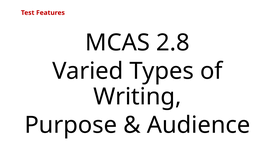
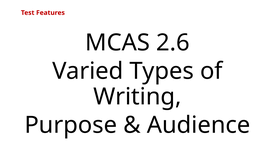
2.8: 2.8 -> 2.6
